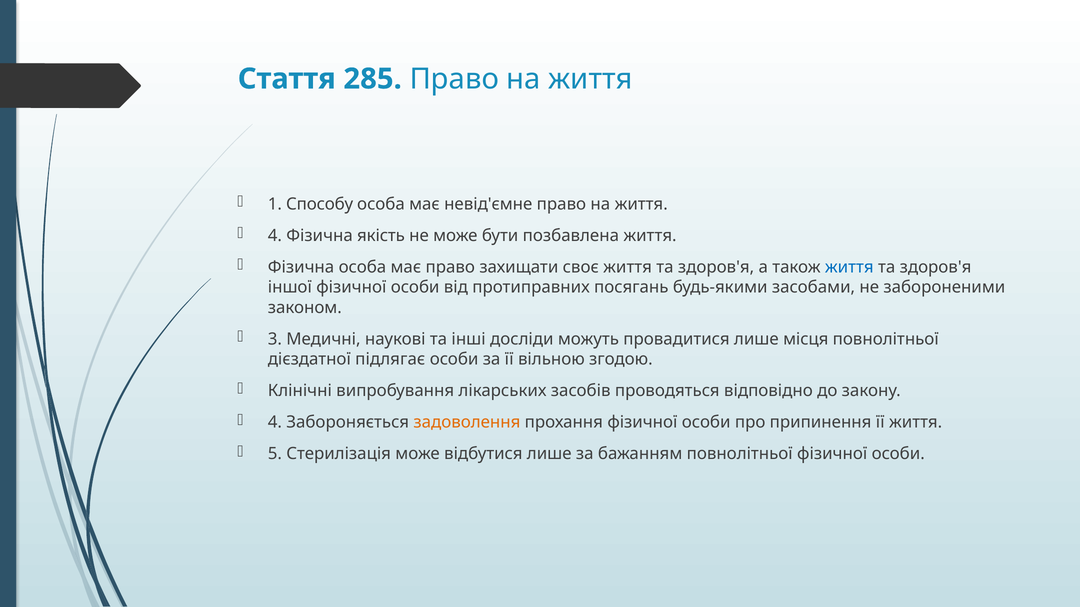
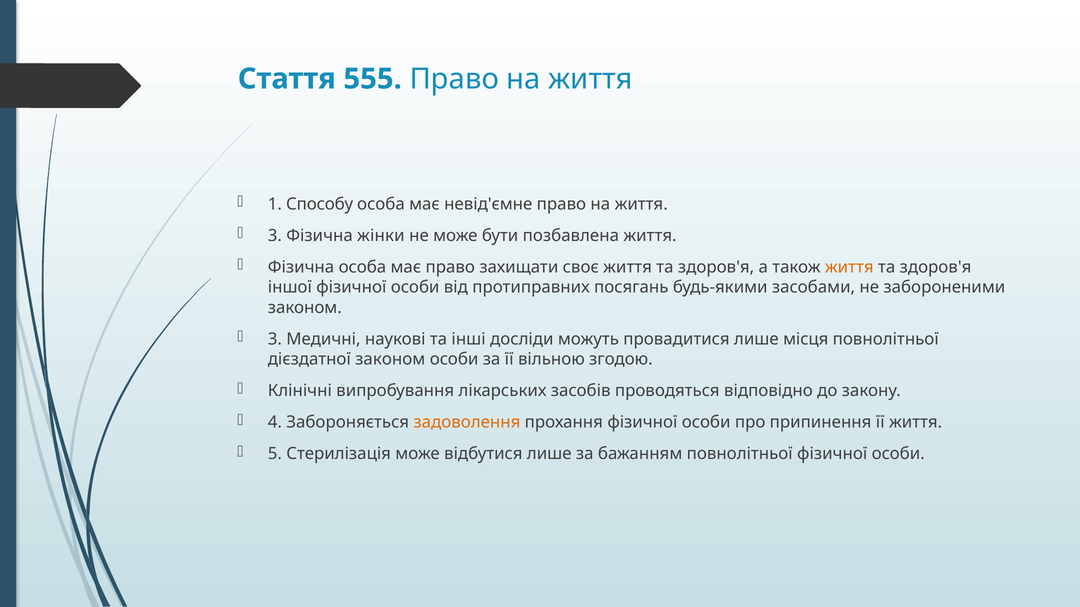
285: 285 -> 555
4 at (275, 236): 4 -> 3
якість: якість -> жінки
життя at (849, 267) colour: blue -> orange
дієздатної підлягає: підлягає -> законом
